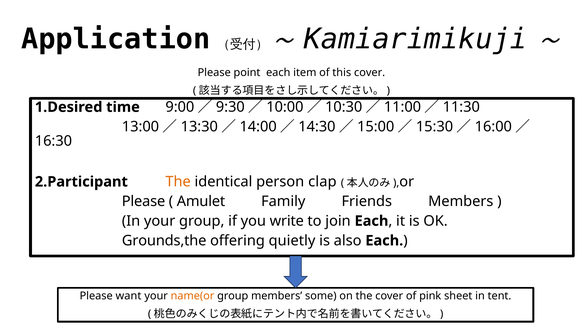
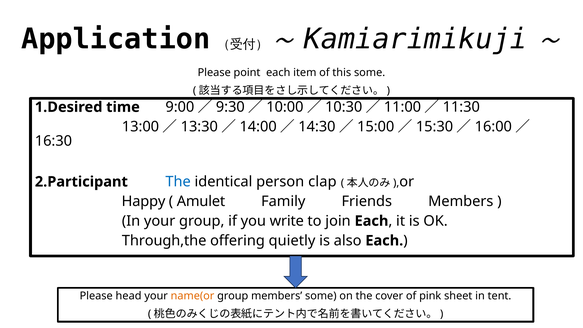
this cover: cover -> some
The at (178, 182) colour: orange -> blue
Please at (144, 201): Please -> Happy
Grounds,the: Grounds,the -> Through,the
want: want -> head
